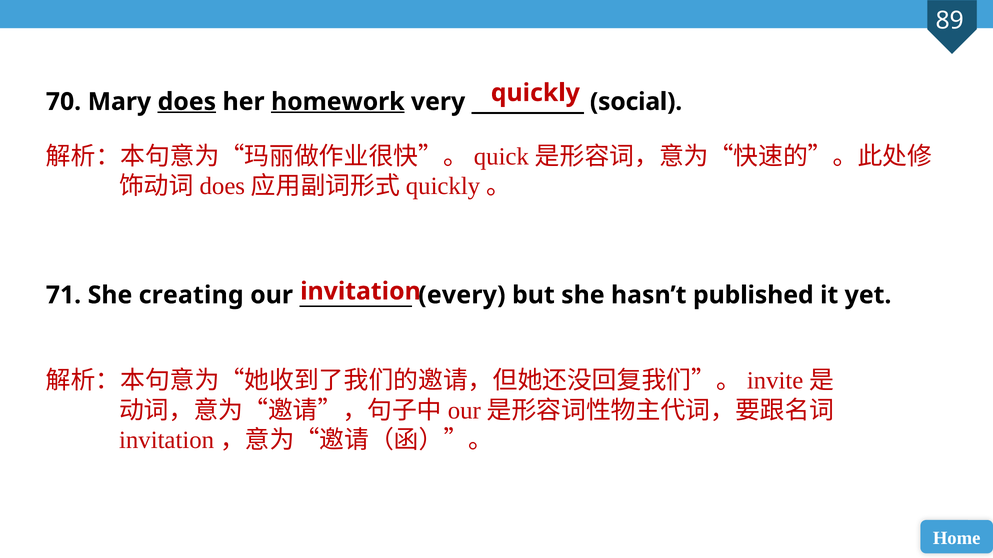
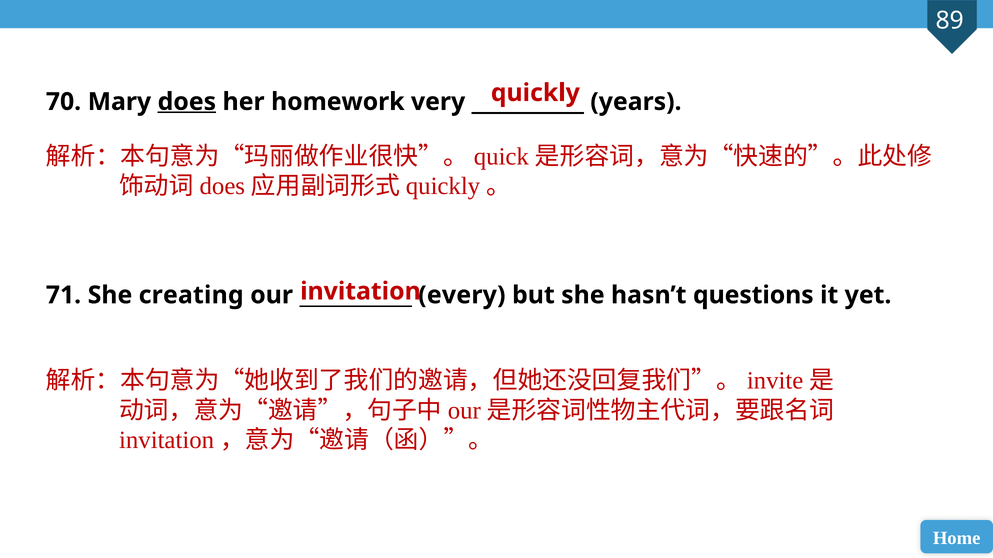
homework underline: present -> none
social: social -> years
published: published -> questions
